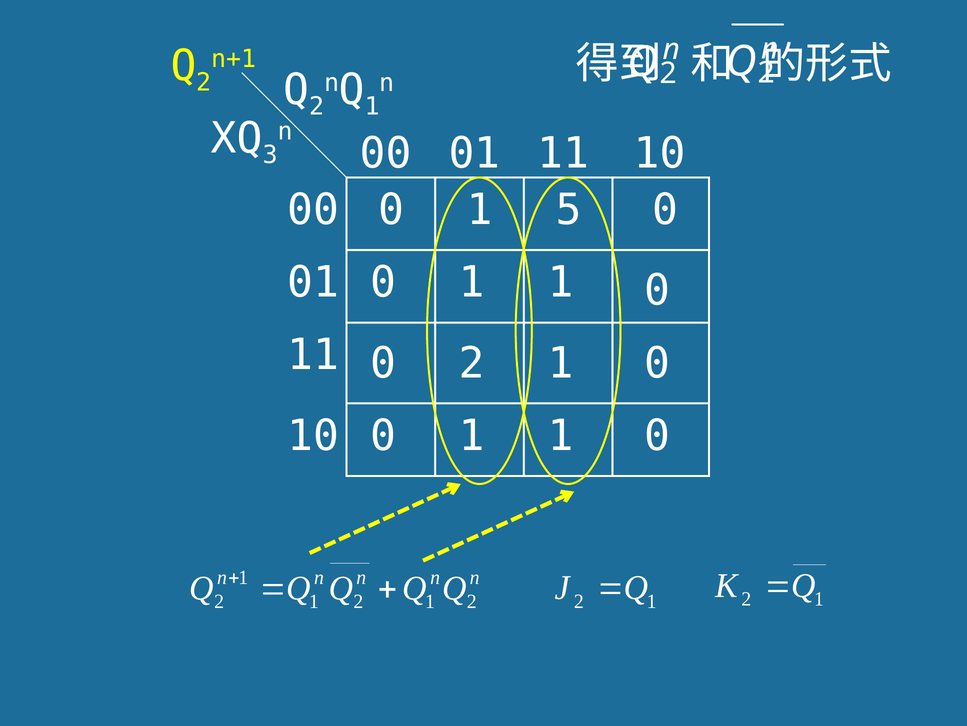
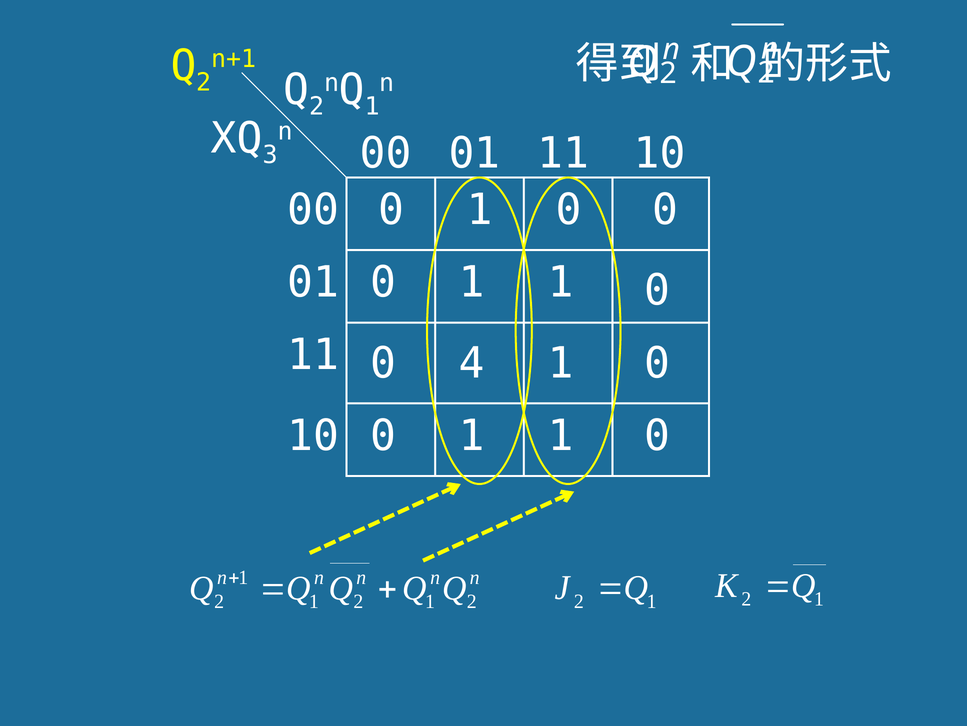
5 at (569, 210): 5 -> 0
0 2: 2 -> 4
